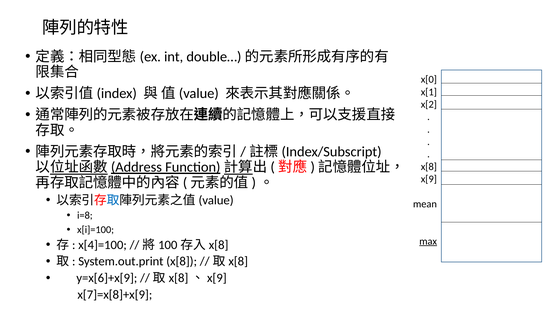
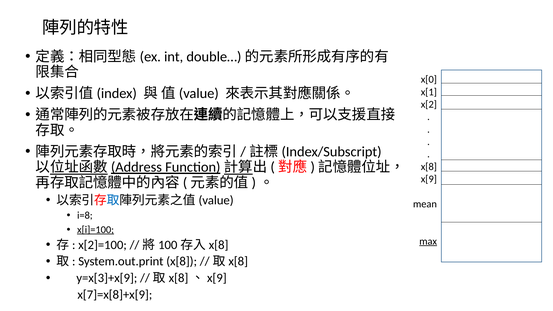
x[i]=100 underline: none -> present
x[4]=100: x[4]=100 -> x[2]=100
y=x[6]+x[9: y=x[6]+x[9 -> y=x[3]+x[9
